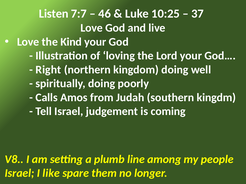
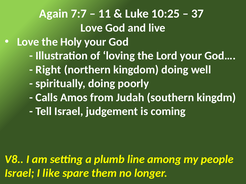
Listen: Listen -> Again
46: 46 -> 11
Kind: Kind -> Holy
